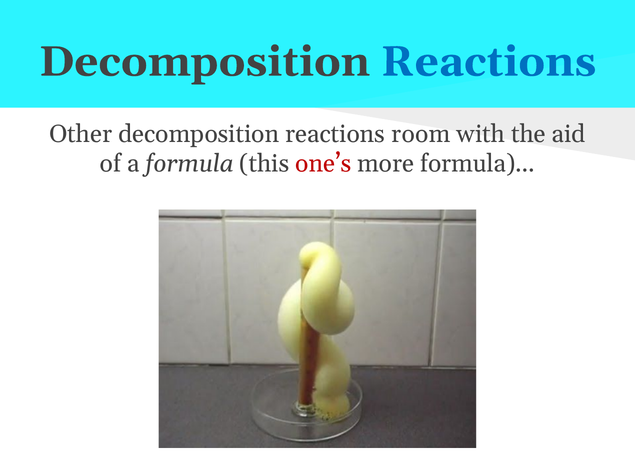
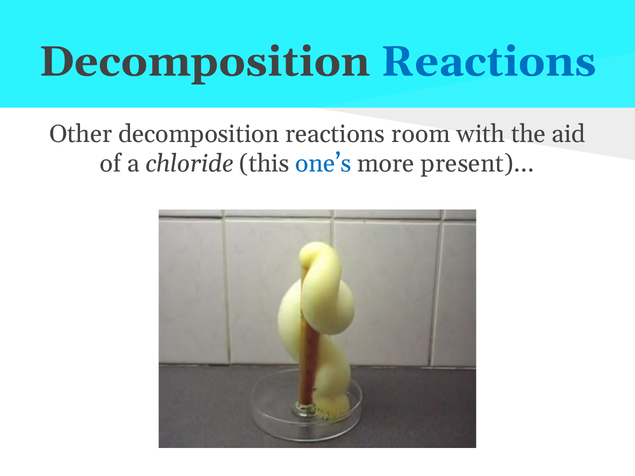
a formula: formula -> chloride
one’s colour: red -> blue
more formula: formula -> present
